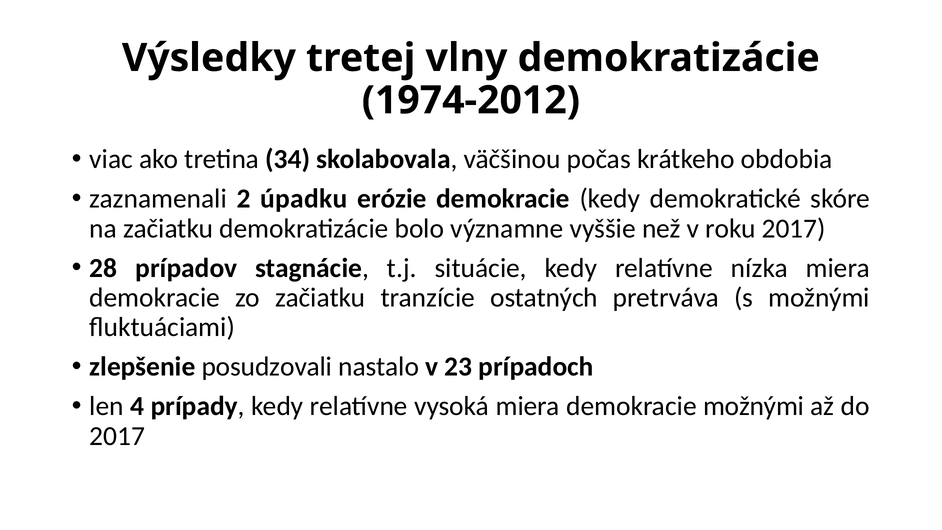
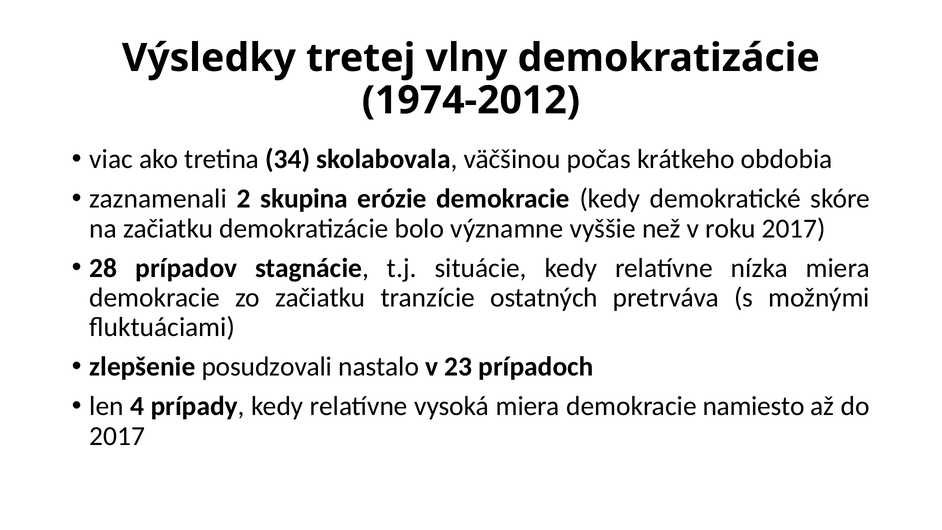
úpadku: úpadku -> skupina
demokracie možnými: možnými -> namiesto
